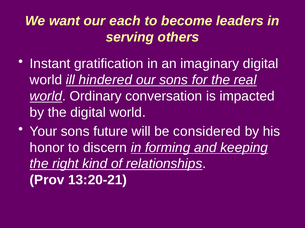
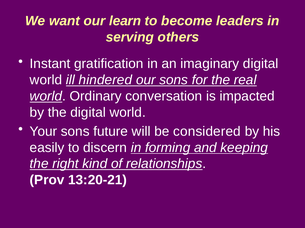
each: each -> learn
honor: honor -> easily
